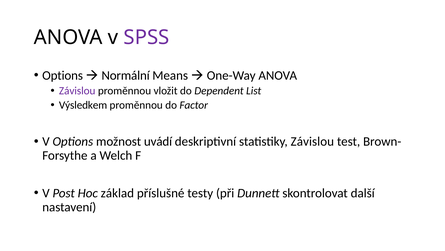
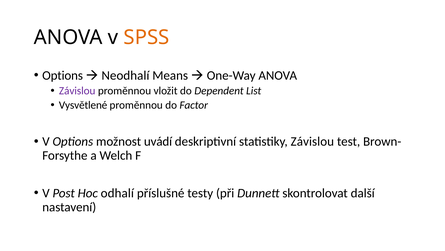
SPSS colour: purple -> orange
Normální: Normální -> Neodhalí
Výsledkem: Výsledkem -> Vysvětlené
základ: základ -> odhalí
